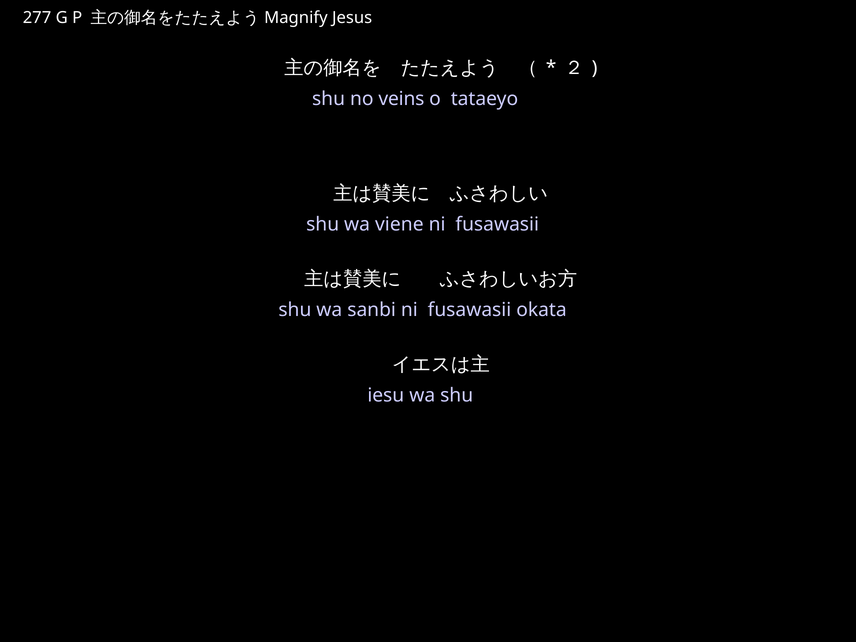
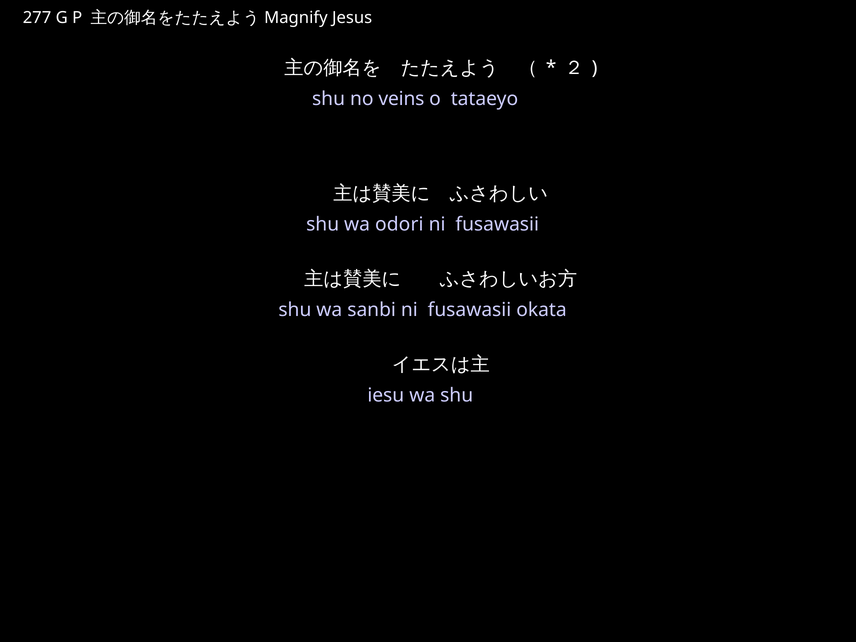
viene: viene -> odori
